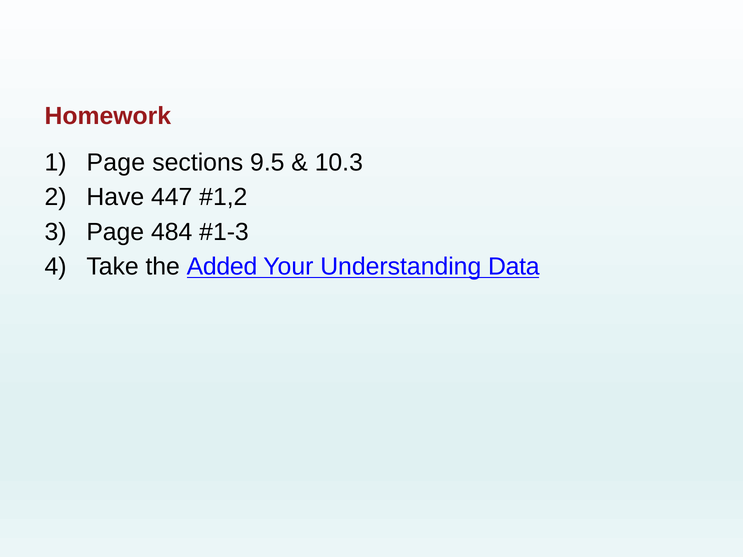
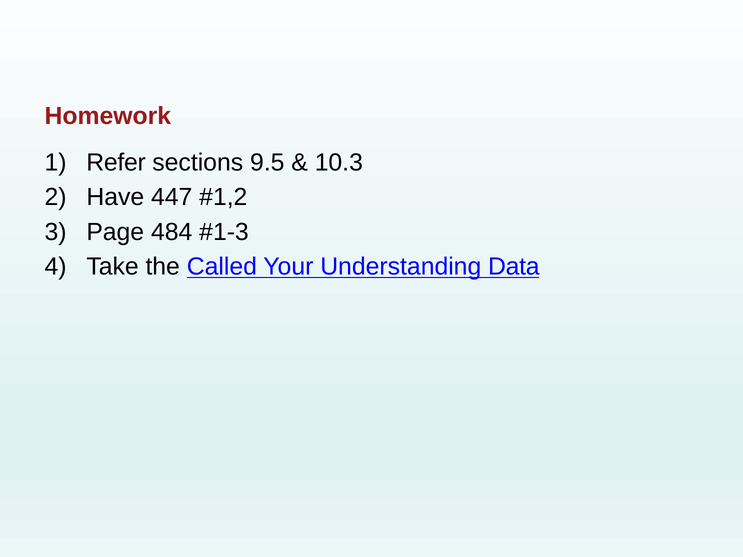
Page at (116, 163): Page -> Refer
Added: Added -> Called
